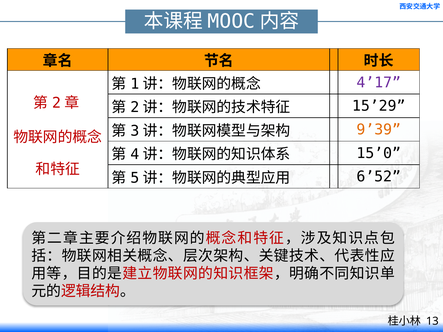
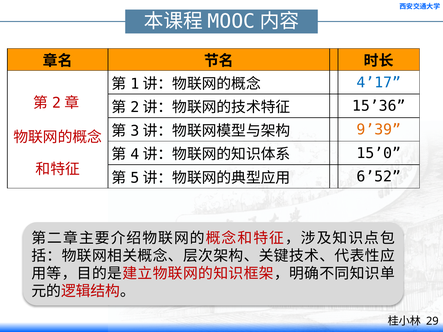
4’17 colour: purple -> blue
15’29: 15’29 -> 15’36
13: 13 -> 29
